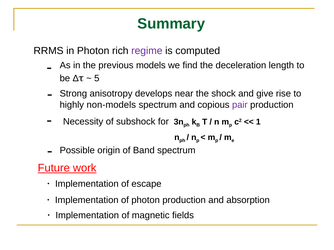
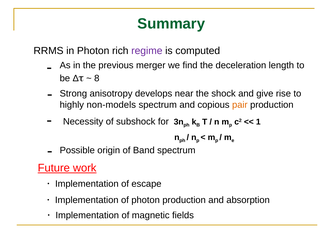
models: models -> merger
5: 5 -> 8
pair colour: purple -> orange
